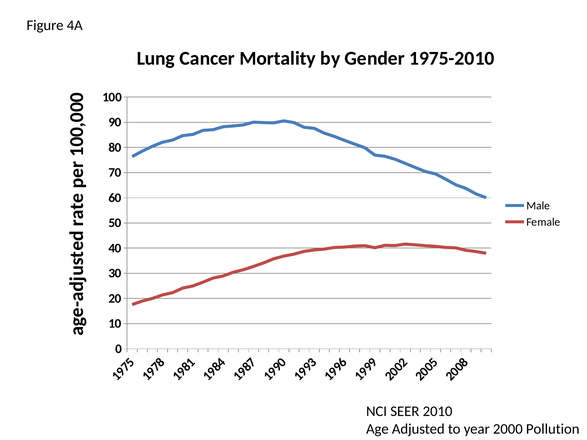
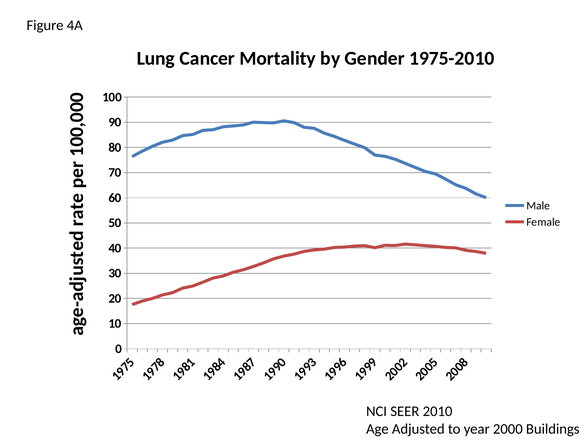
Pollution: Pollution -> Buildings
